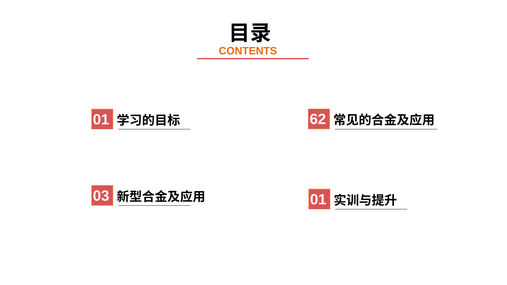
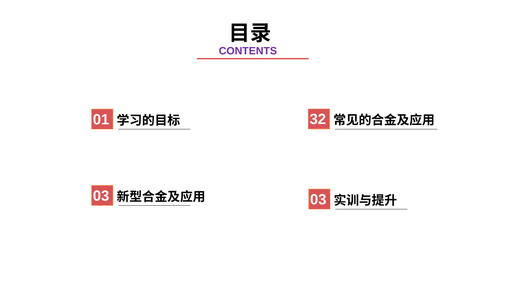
CONTENTS colour: orange -> purple
62: 62 -> 32
01 at (318, 200): 01 -> 03
